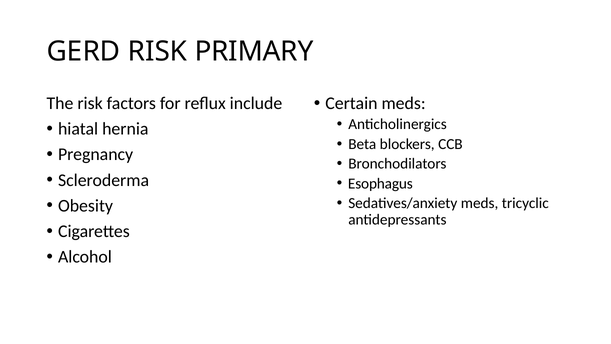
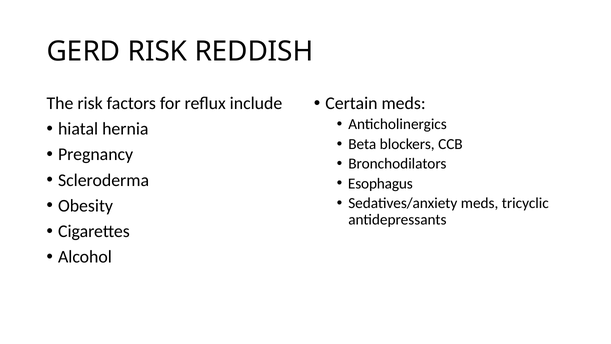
PRIMARY: PRIMARY -> REDDISH
